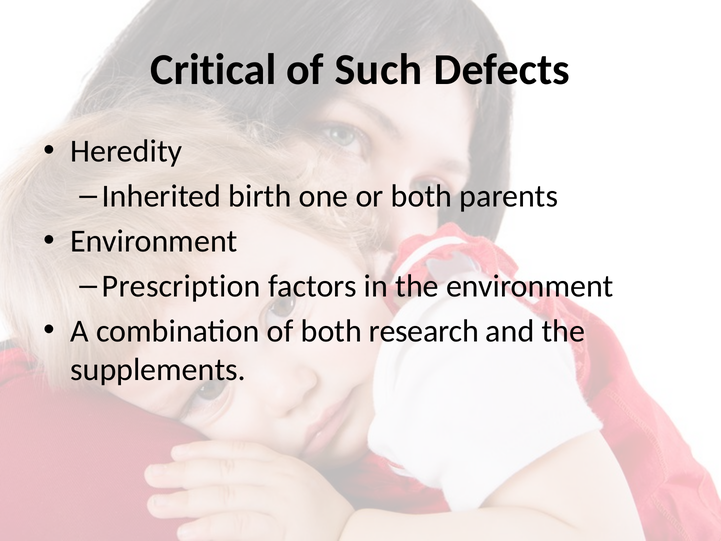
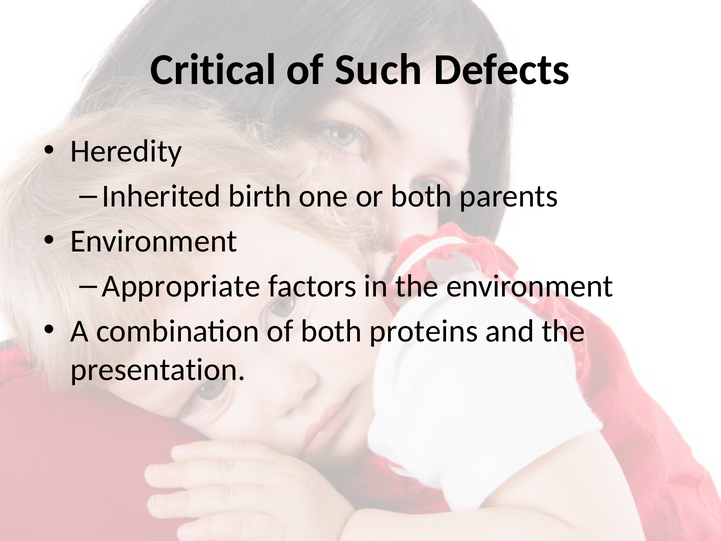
Prescription: Prescription -> Appropriate
research: research -> proteins
supplements: supplements -> presentation
